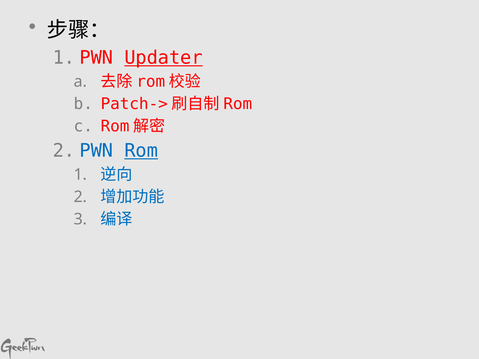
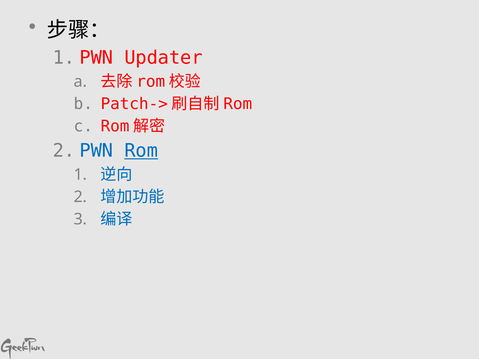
Updater underline: present -> none
